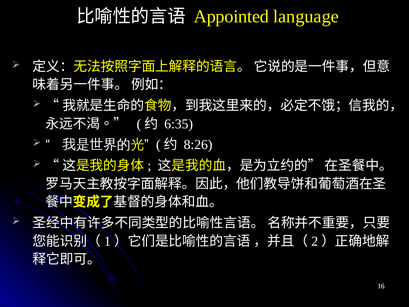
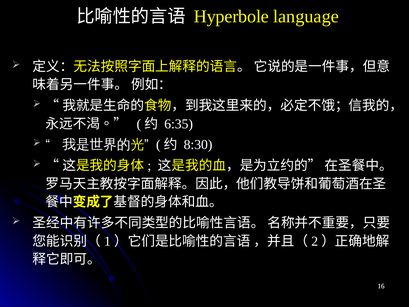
Appointed: Appointed -> Hyperbole
8:26: 8:26 -> 8:30
